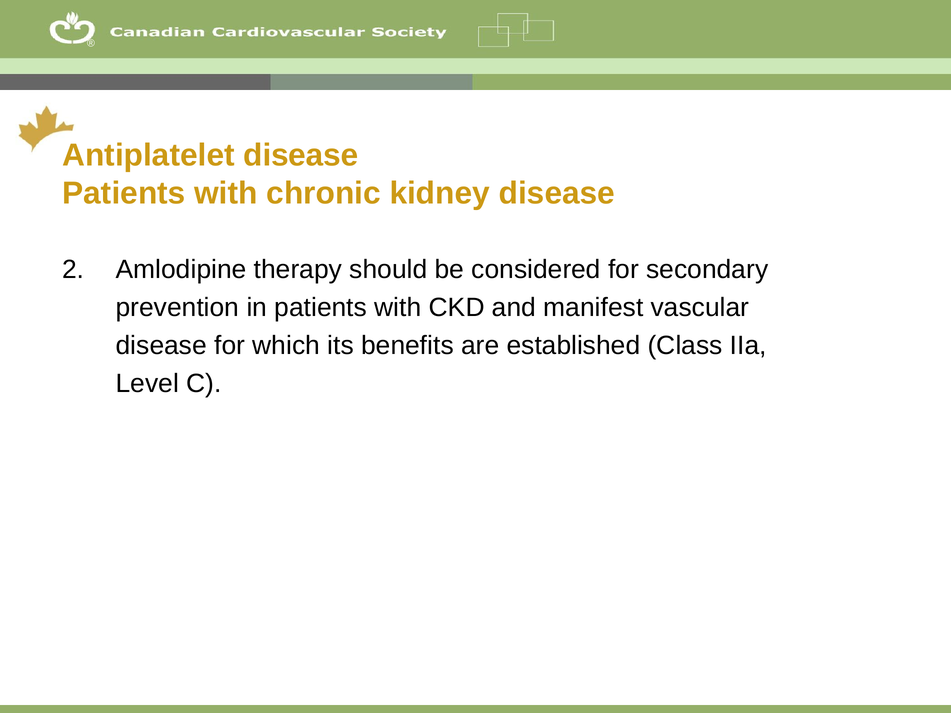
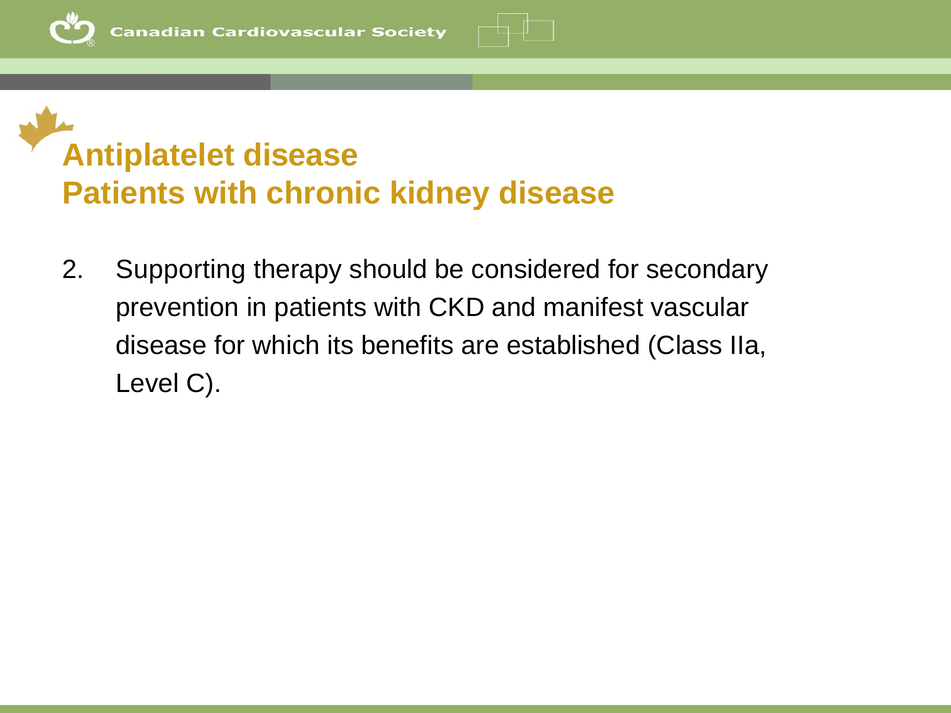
Amlodipine: Amlodipine -> Supporting
